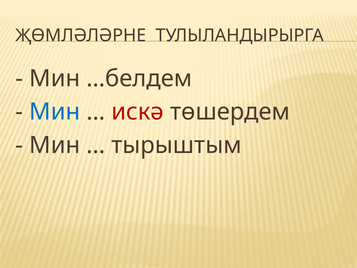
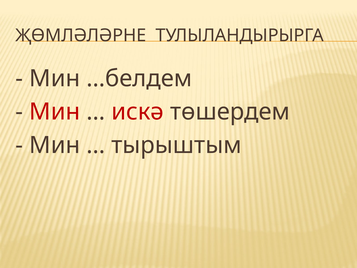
Мин at (55, 112) colour: blue -> red
